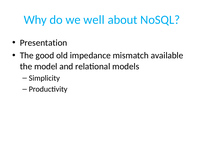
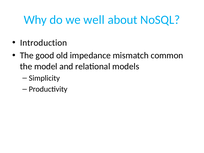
Presentation: Presentation -> Introduction
available: available -> common
